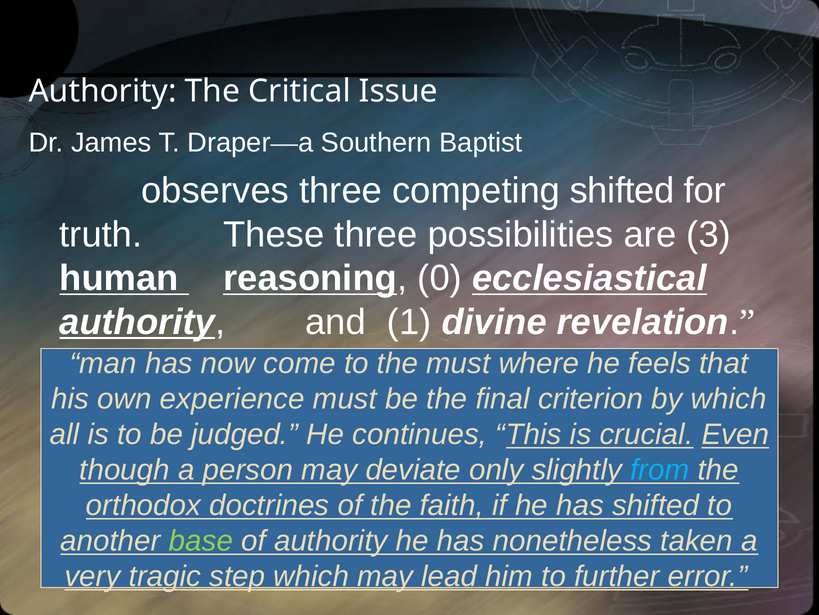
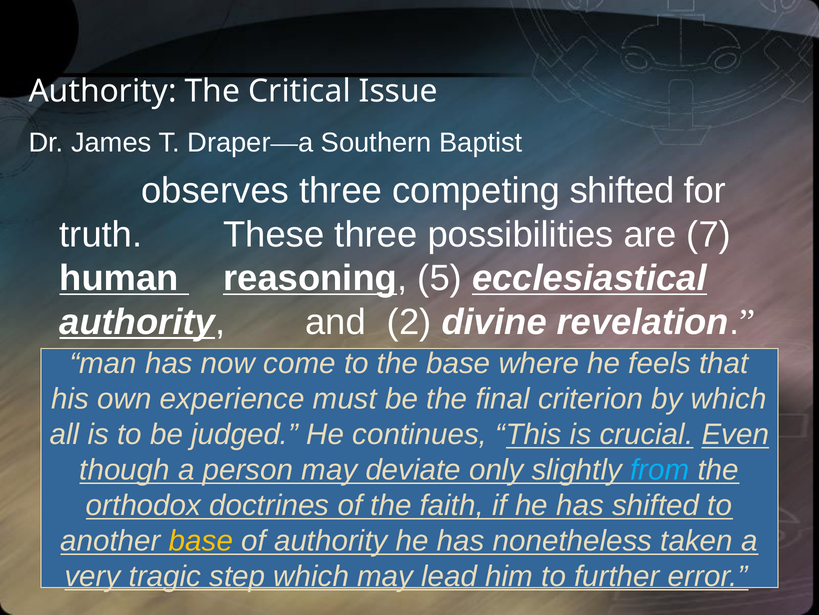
3: 3 -> 7
0: 0 -> 5
1: 1 -> 2
the must: must -> base
base at (201, 540) colour: light green -> yellow
